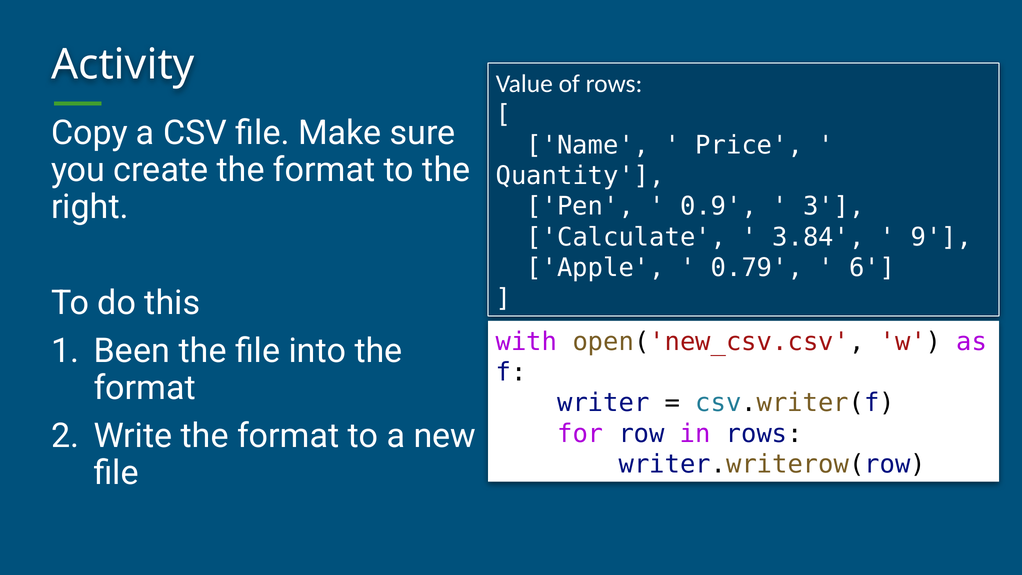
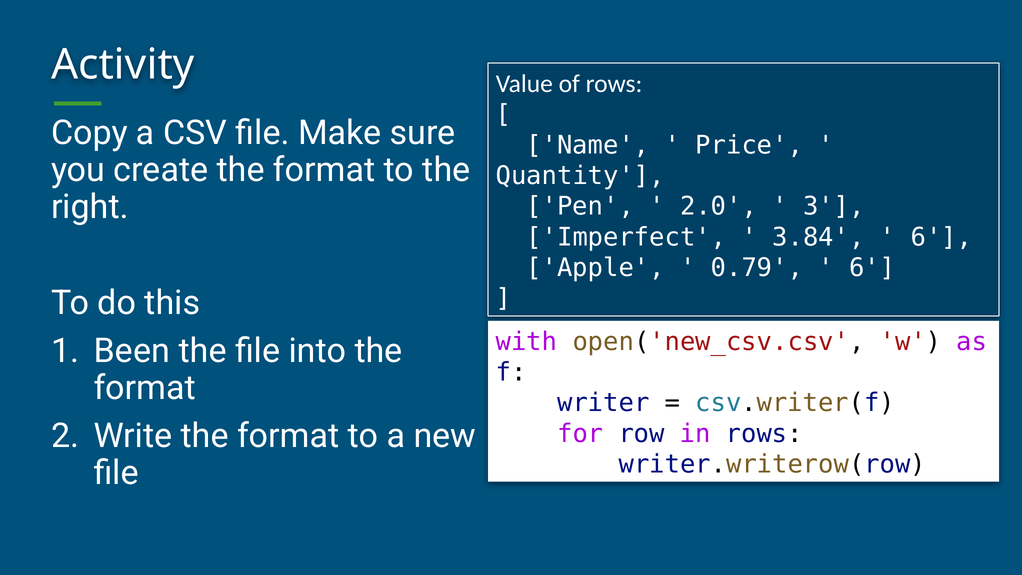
0.9: 0.9 -> 2.0
Calculate: Calculate -> Imperfect
9 at (941, 237): 9 -> 6
